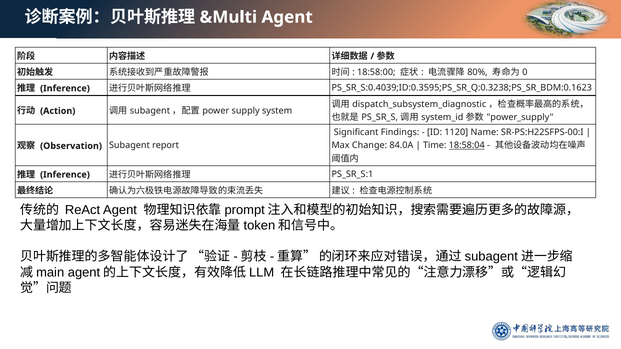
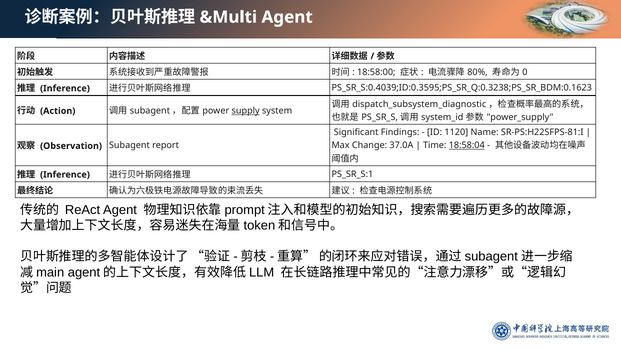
supply underline: none -> present
SR-PS:H22SFPS-00:I: SR-PS:H22SFPS-00:I -> SR-PS:H22SFPS-81:I
84.0A: 84.0A -> 37.0A
